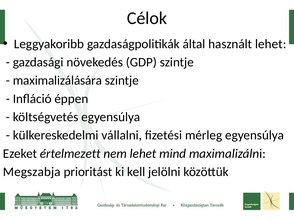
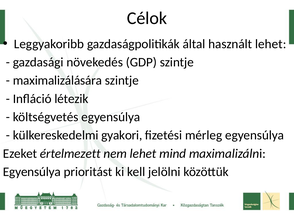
éppen: éppen -> létezik
vállalni: vállalni -> gyakori
Megszabja at (32, 172): Megszabja -> Egyensúlya
